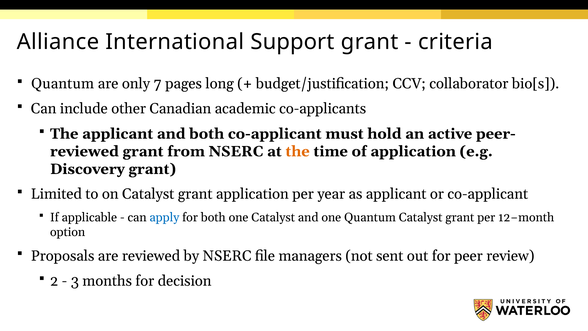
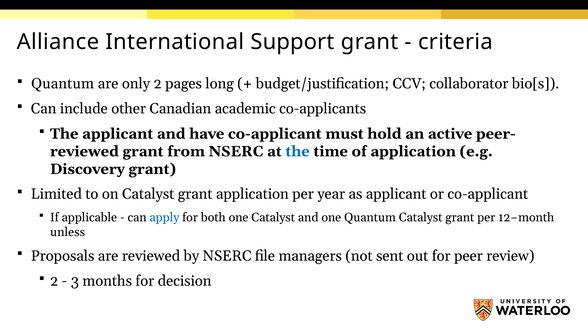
only 7: 7 -> 2
and both: both -> have
the at (298, 151) colour: orange -> blue
option: option -> unless
